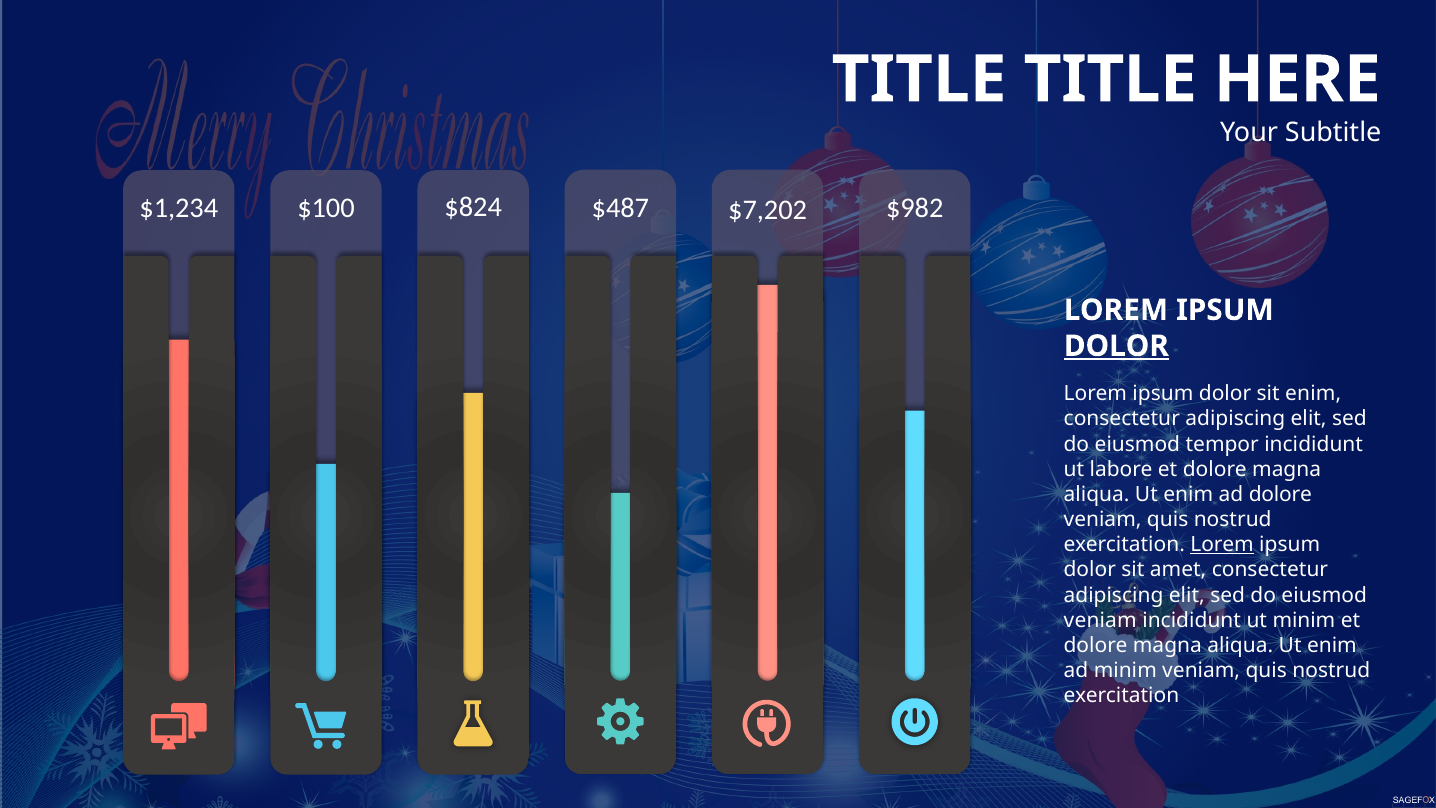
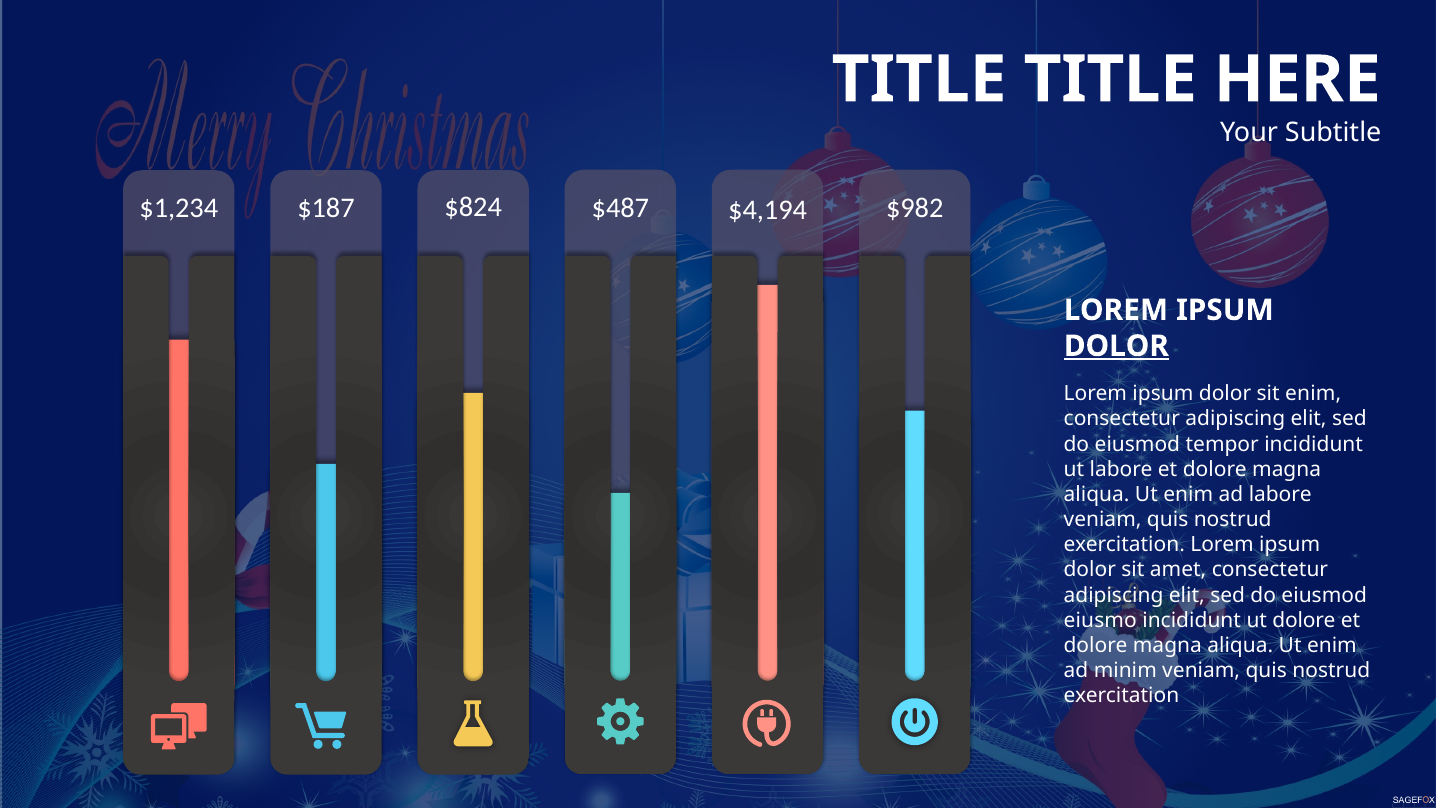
$100: $100 -> $187
$7,202: $7,202 -> $4,194
ad dolore: dolore -> labore
Lorem at (1222, 545) underline: present -> none
veniam at (1100, 620): veniam -> eiusmo
ut minim: minim -> dolore
